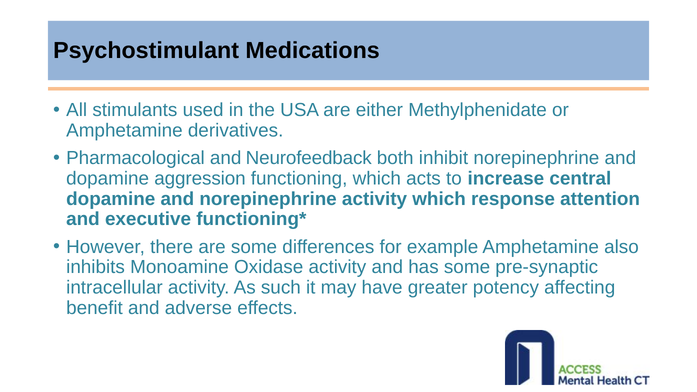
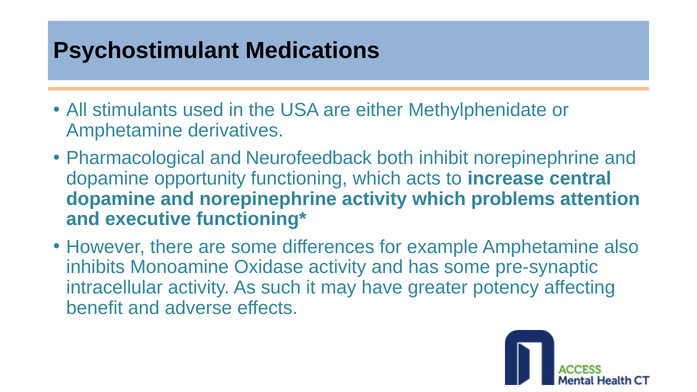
aggression: aggression -> opportunity
response: response -> problems
